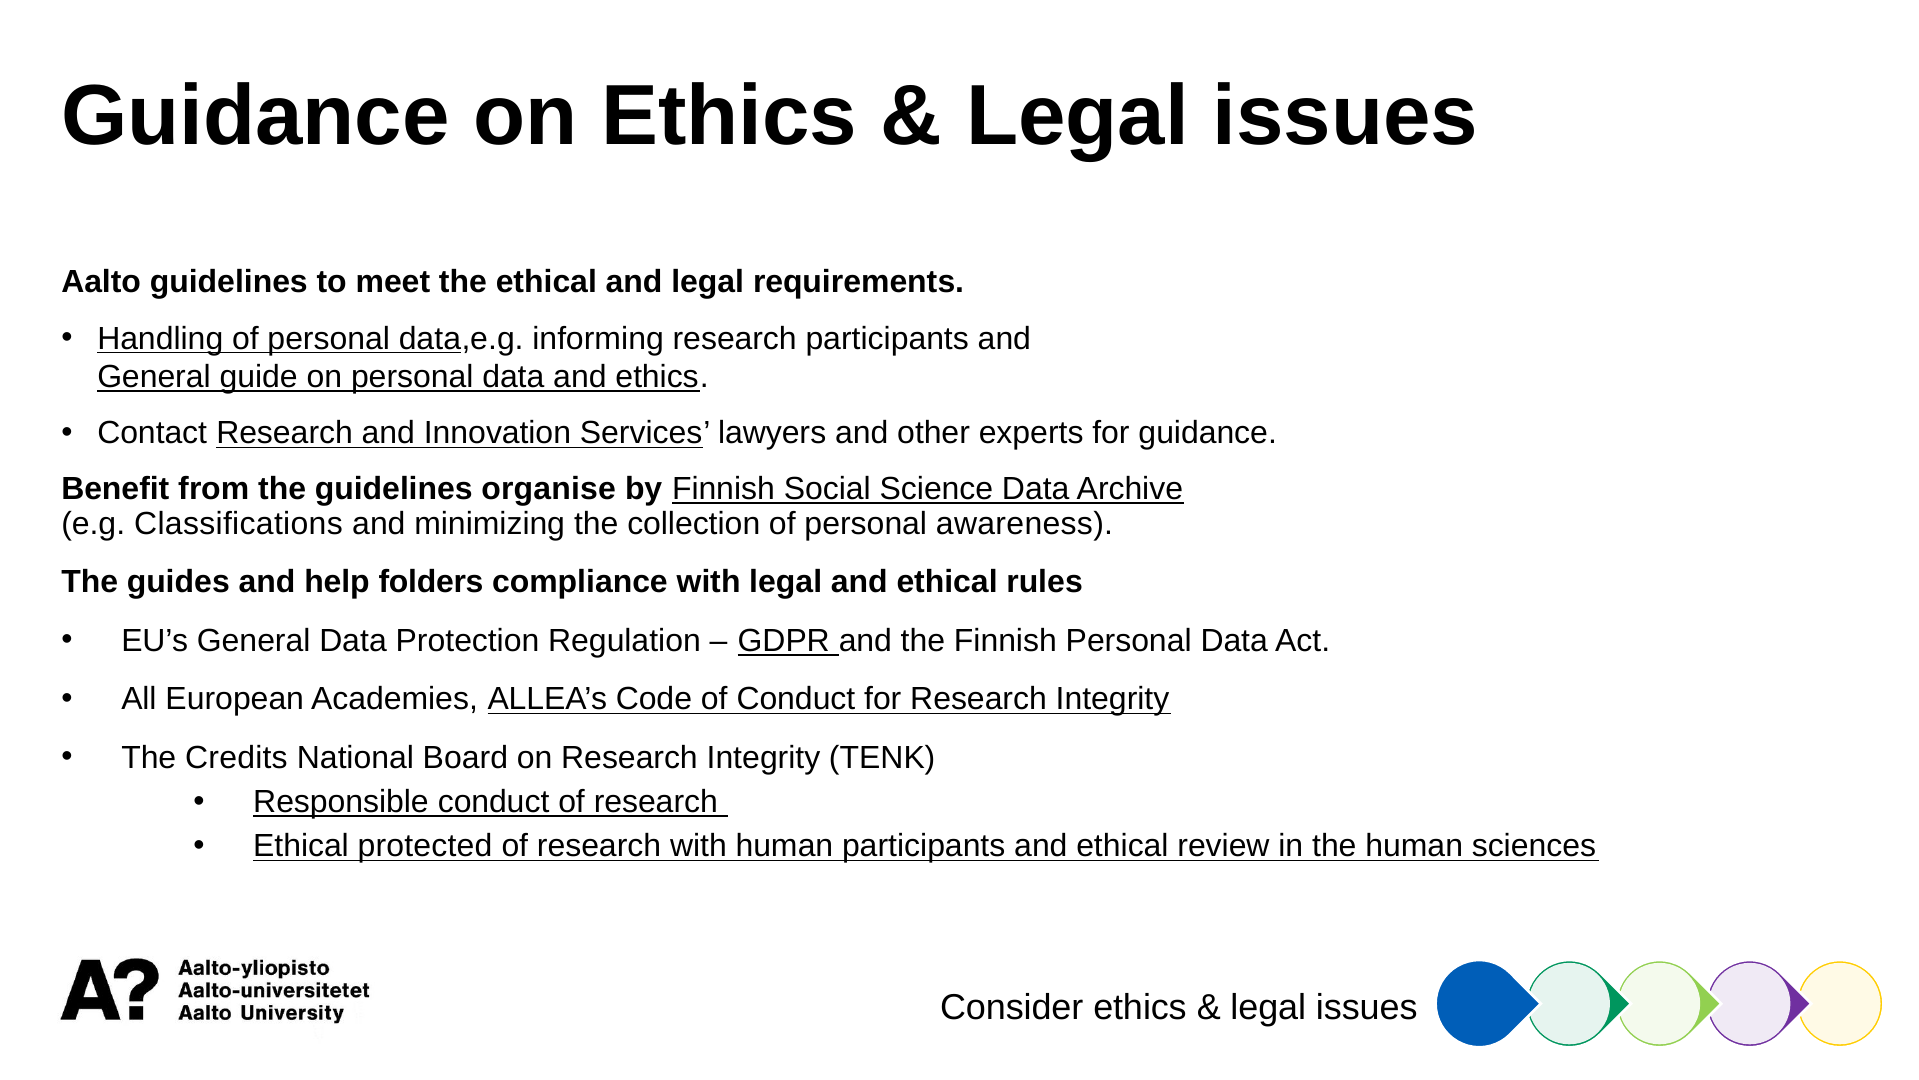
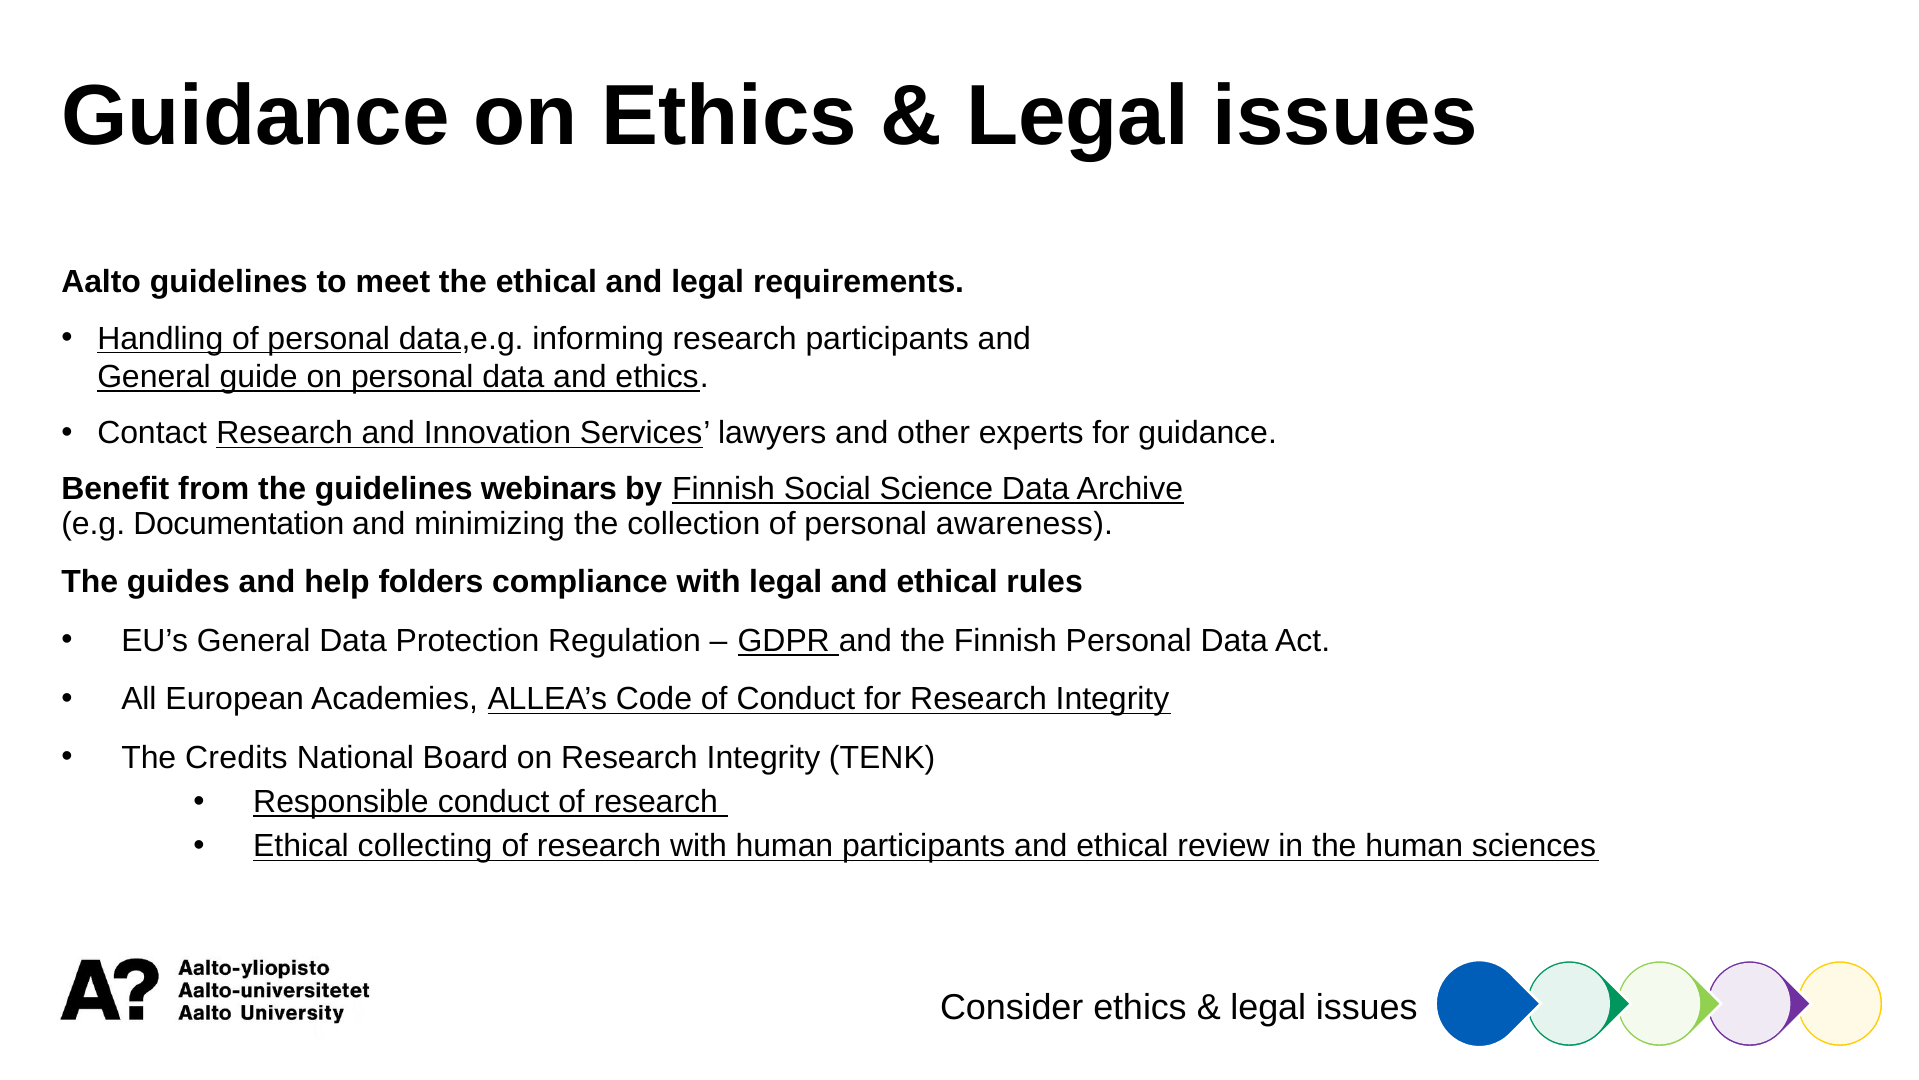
organise: organise -> webinars
Classifications: Classifications -> Documentation
protected: protected -> collecting
